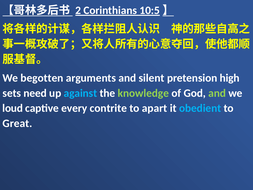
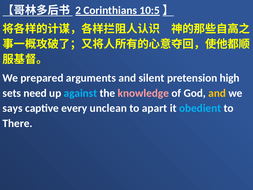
begotten: begotten -> prepared
knowledge colour: light green -> pink
and at (217, 93) colour: light green -> yellow
loud: loud -> says
contrite: contrite -> unclean
Great: Great -> There
